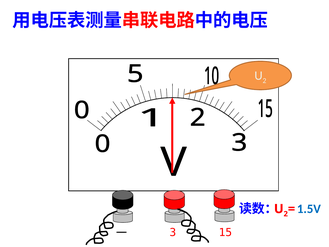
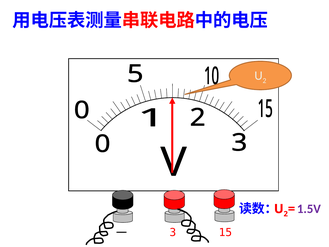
1.5V colour: blue -> purple
